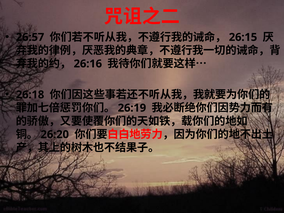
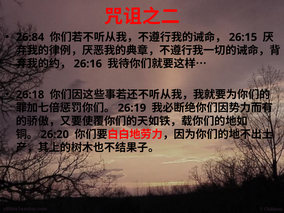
26:57: 26:57 -> 26:84
